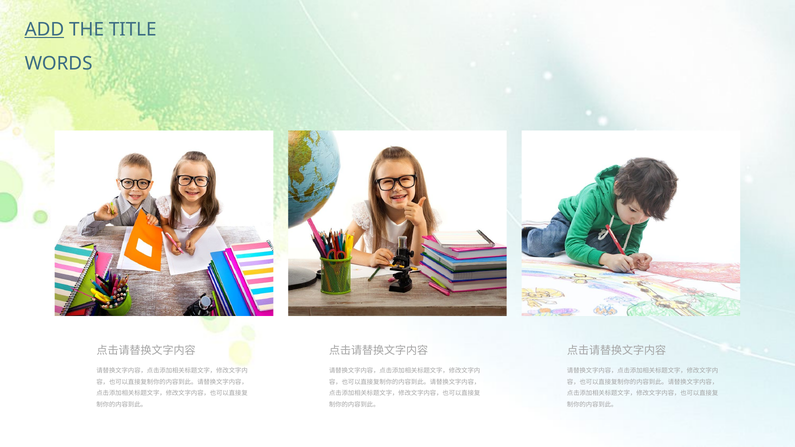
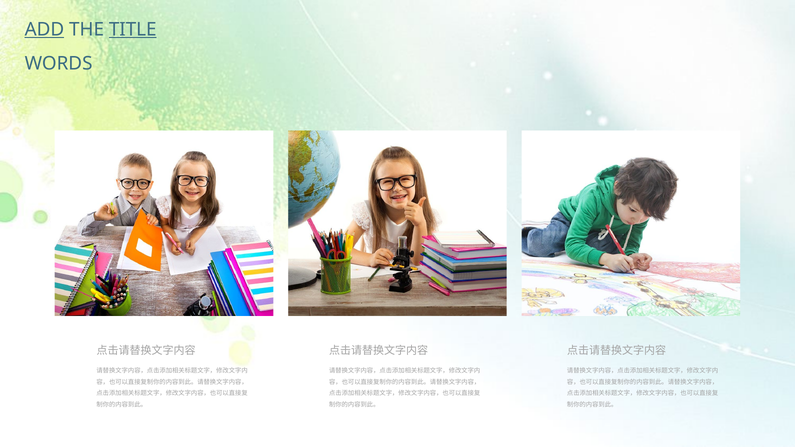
TITLE underline: none -> present
